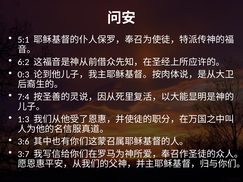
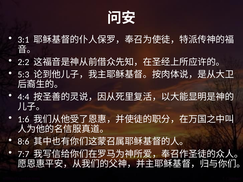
5:1: 5:1 -> 3:1
6:2: 6:2 -> 2:2
0:3: 0:3 -> 5:3
7:4: 7:4 -> 4:4
1:3: 1:3 -> 1:6
3:6: 3:6 -> 8:6
3:7: 3:7 -> 7:7
